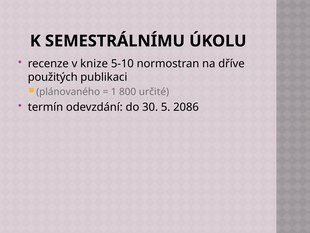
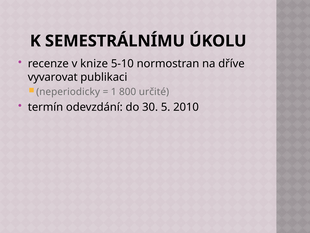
použitých: použitých -> vyvarovat
plánovaného: plánovaného -> neperiodicky
2086: 2086 -> 2010
